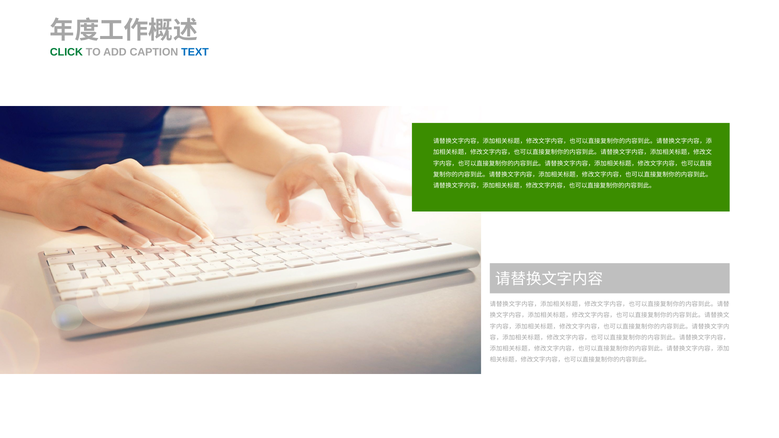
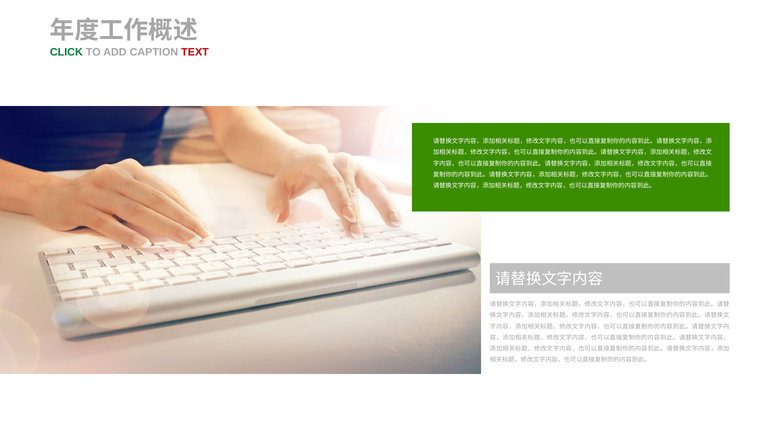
TEXT colour: blue -> red
